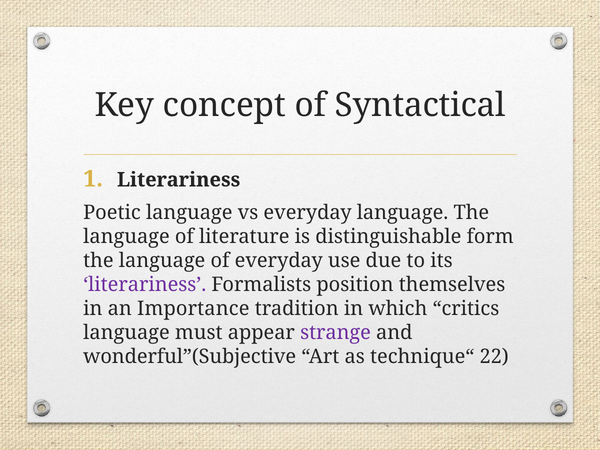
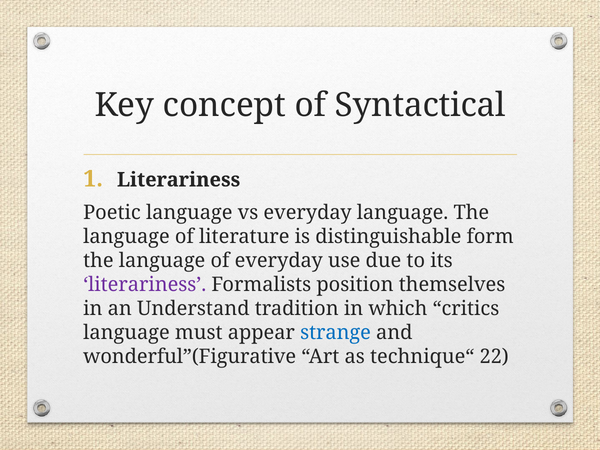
Importance: Importance -> Understand
strange colour: purple -> blue
wonderful”(Subjective: wonderful”(Subjective -> wonderful”(Figurative
